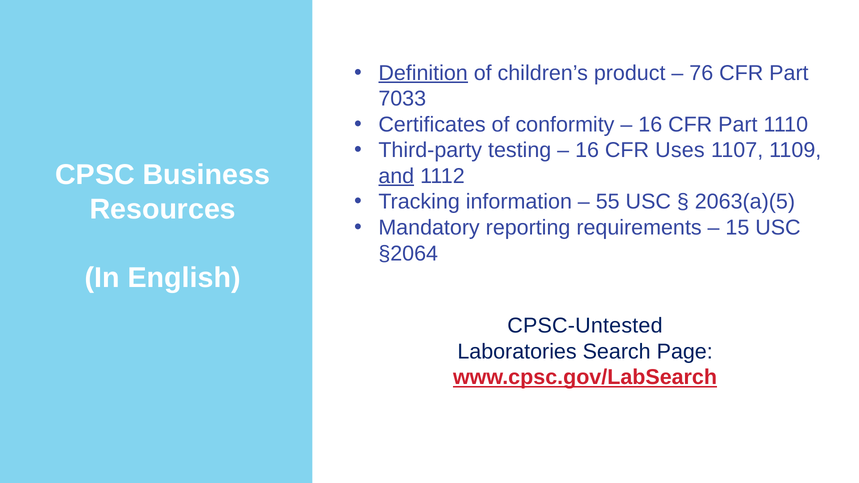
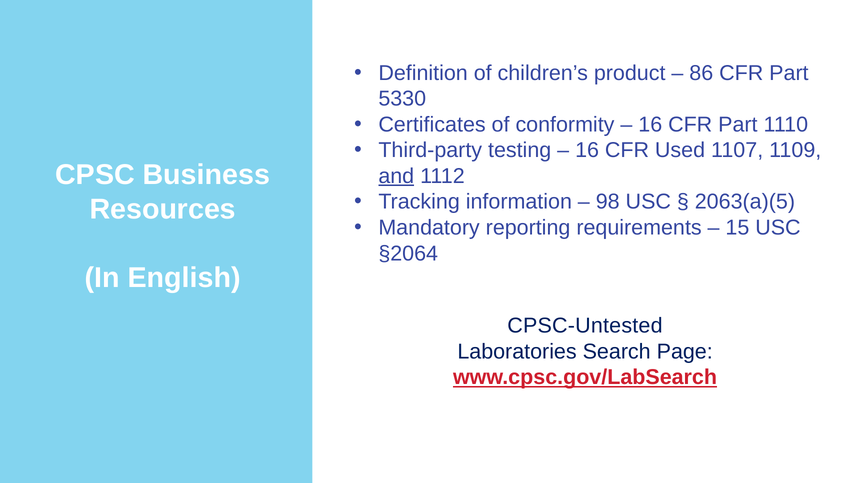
Definition underline: present -> none
76: 76 -> 86
7033: 7033 -> 5330
Uses: Uses -> Used
55: 55 -> 98
